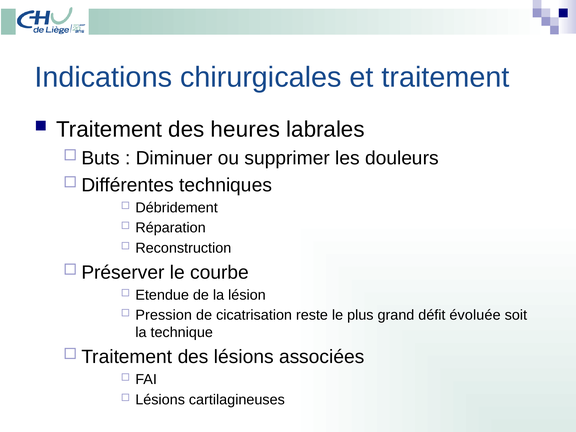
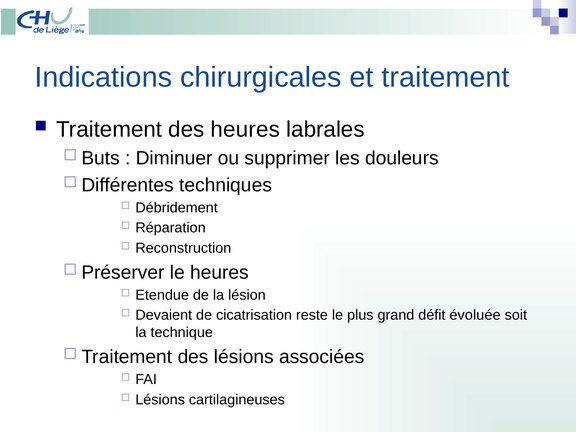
le courbe: courbe -> heures
Pression: Pression -> Devaient
